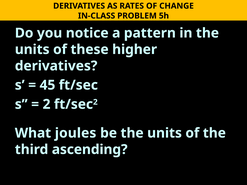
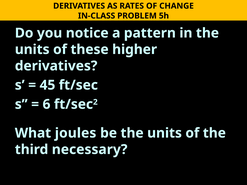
2 at (47, 104): 2 -> 6
ascending: ascending -> necessary
